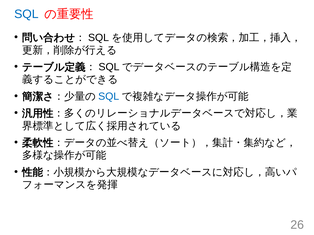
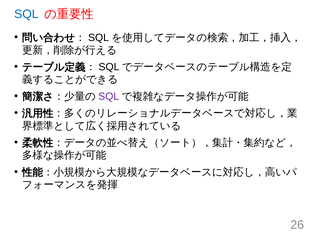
SQL at (109, 97) colour: blue -> purple
